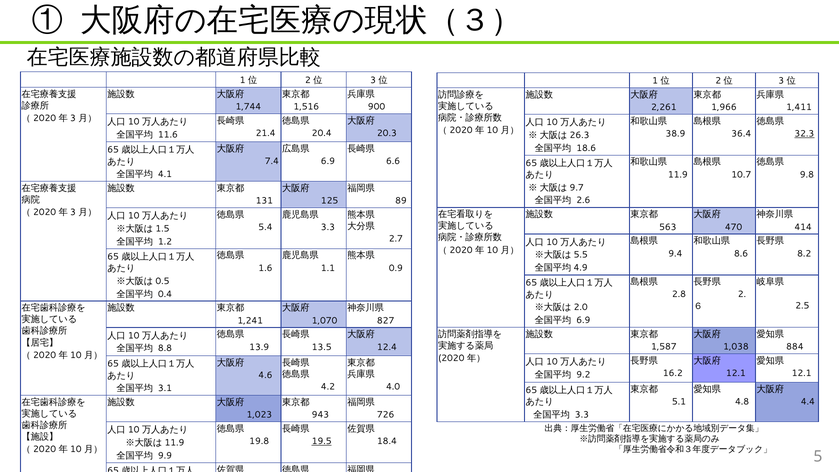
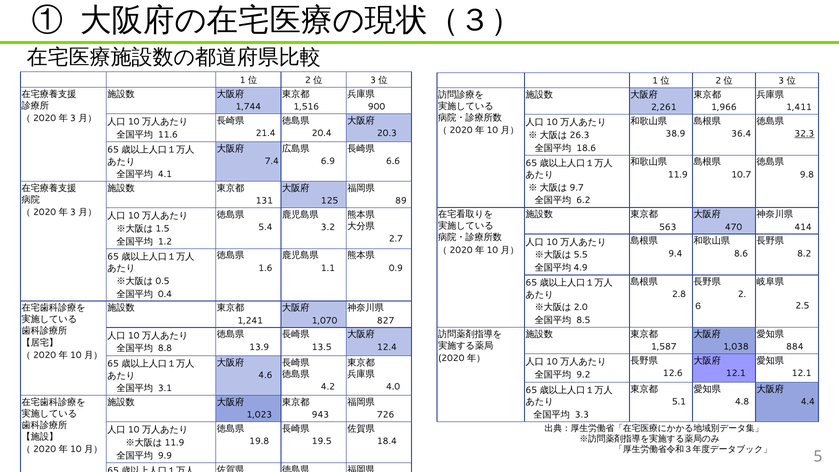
2.6: 2.6 -> 6.2
3.3 at (328, 227): 3.3 -> 3.2
6.9 at (583, 320): 6.9 -> 8.5
16.2: 16.2 -> 12.6
19.5 underline: present -> none
